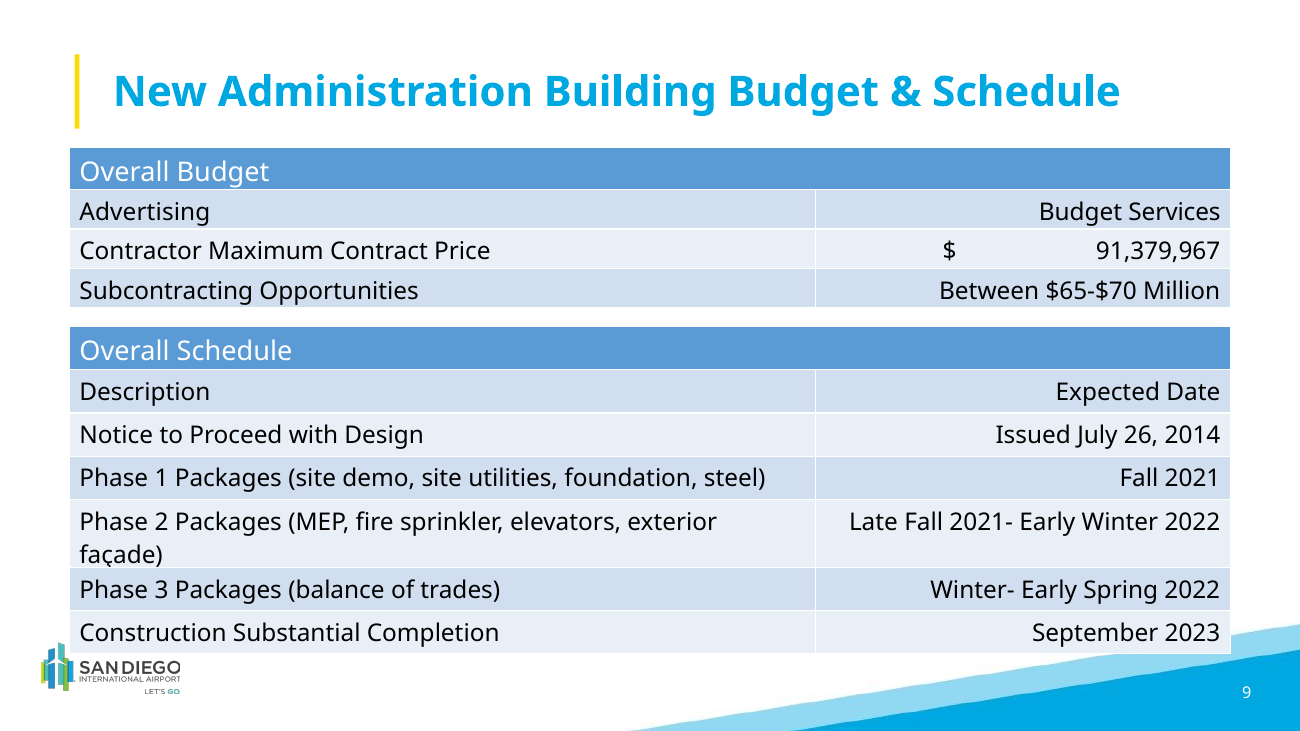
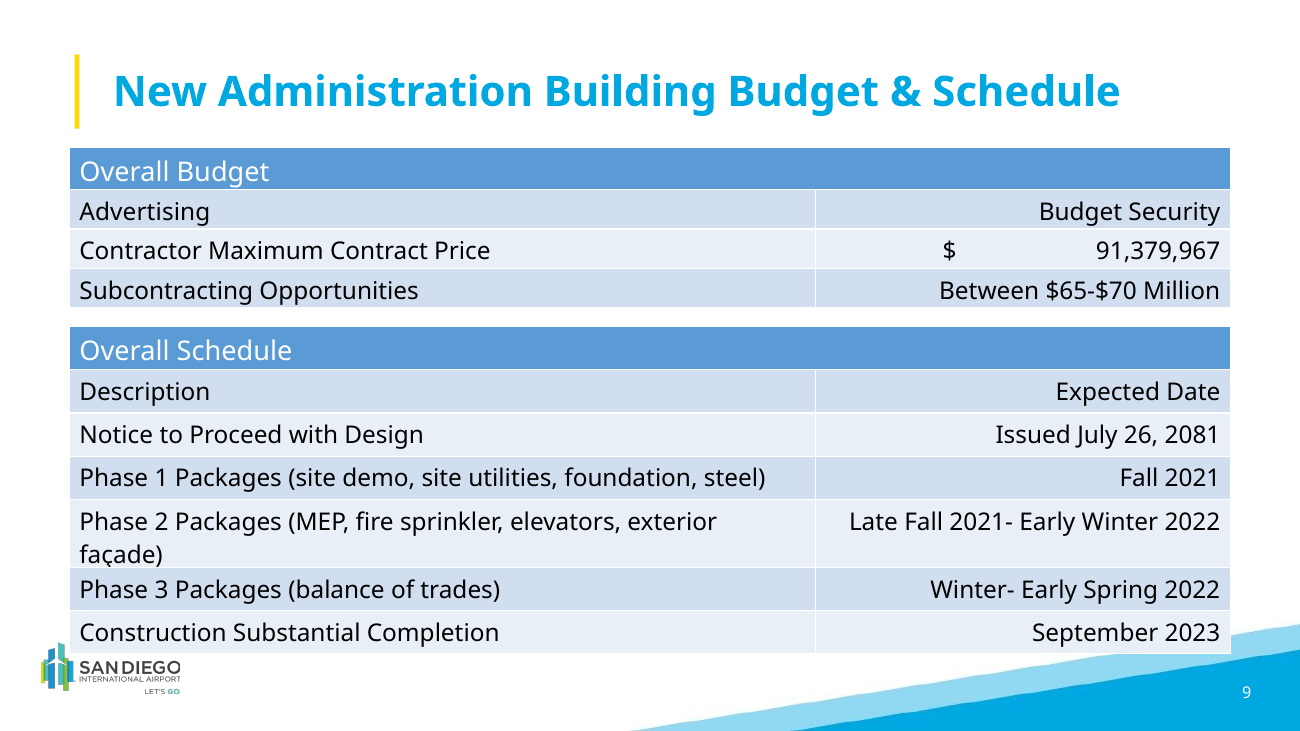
Services: Services -> Security
2014: 2014 -> 2081
